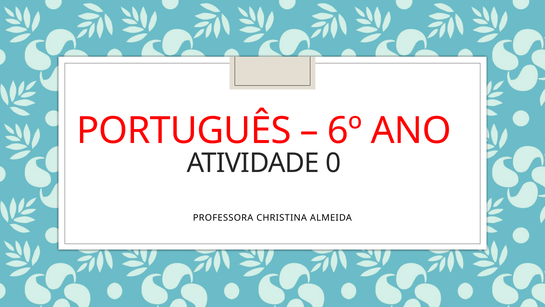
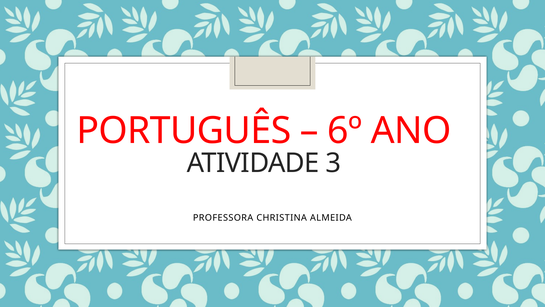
0: 0 -> 3
